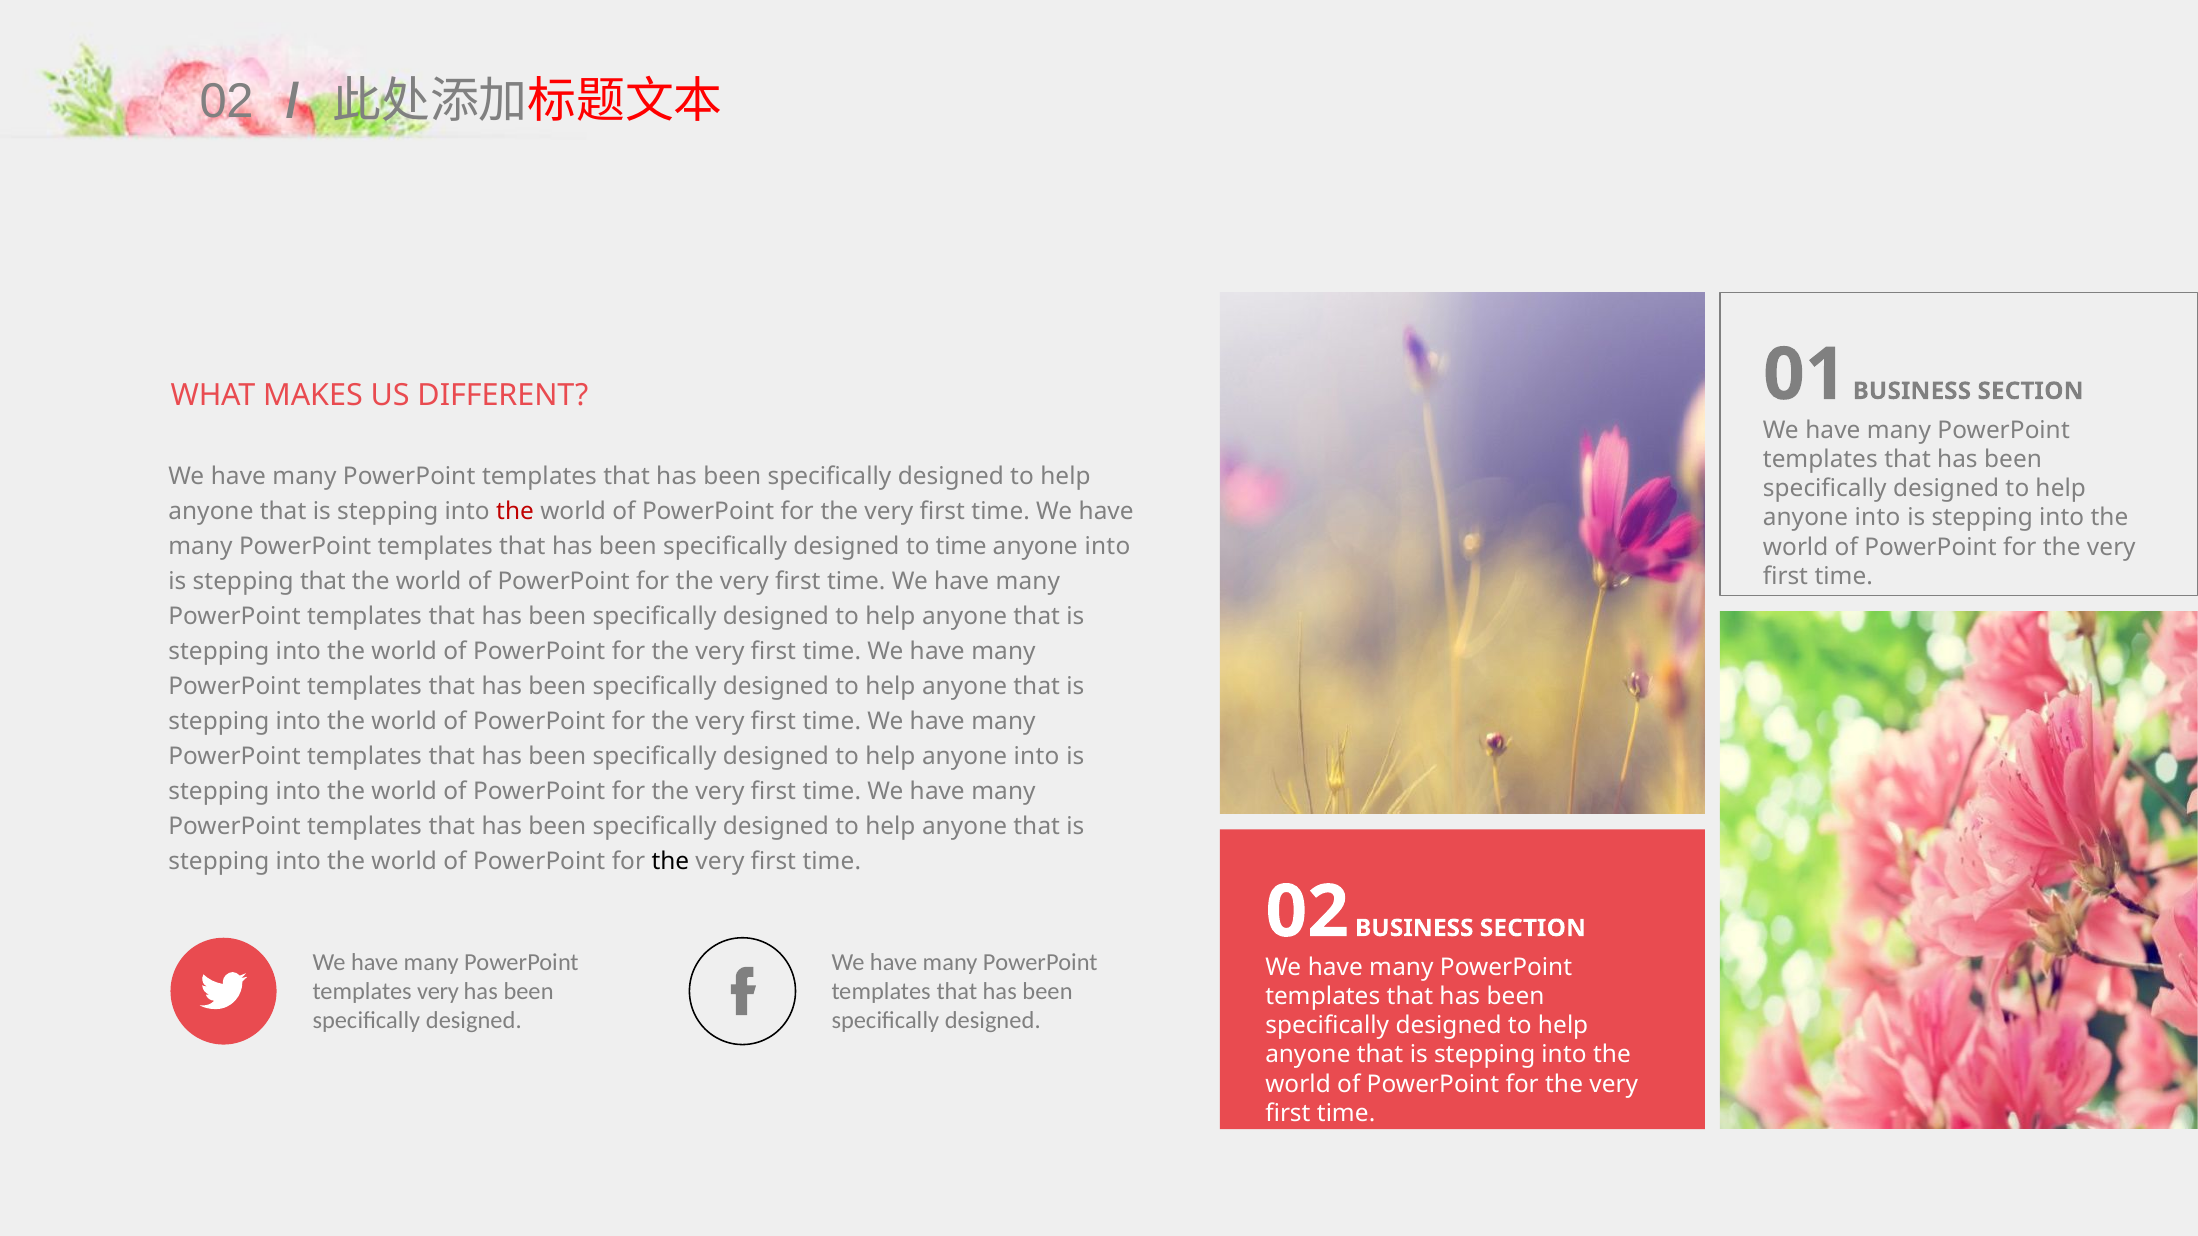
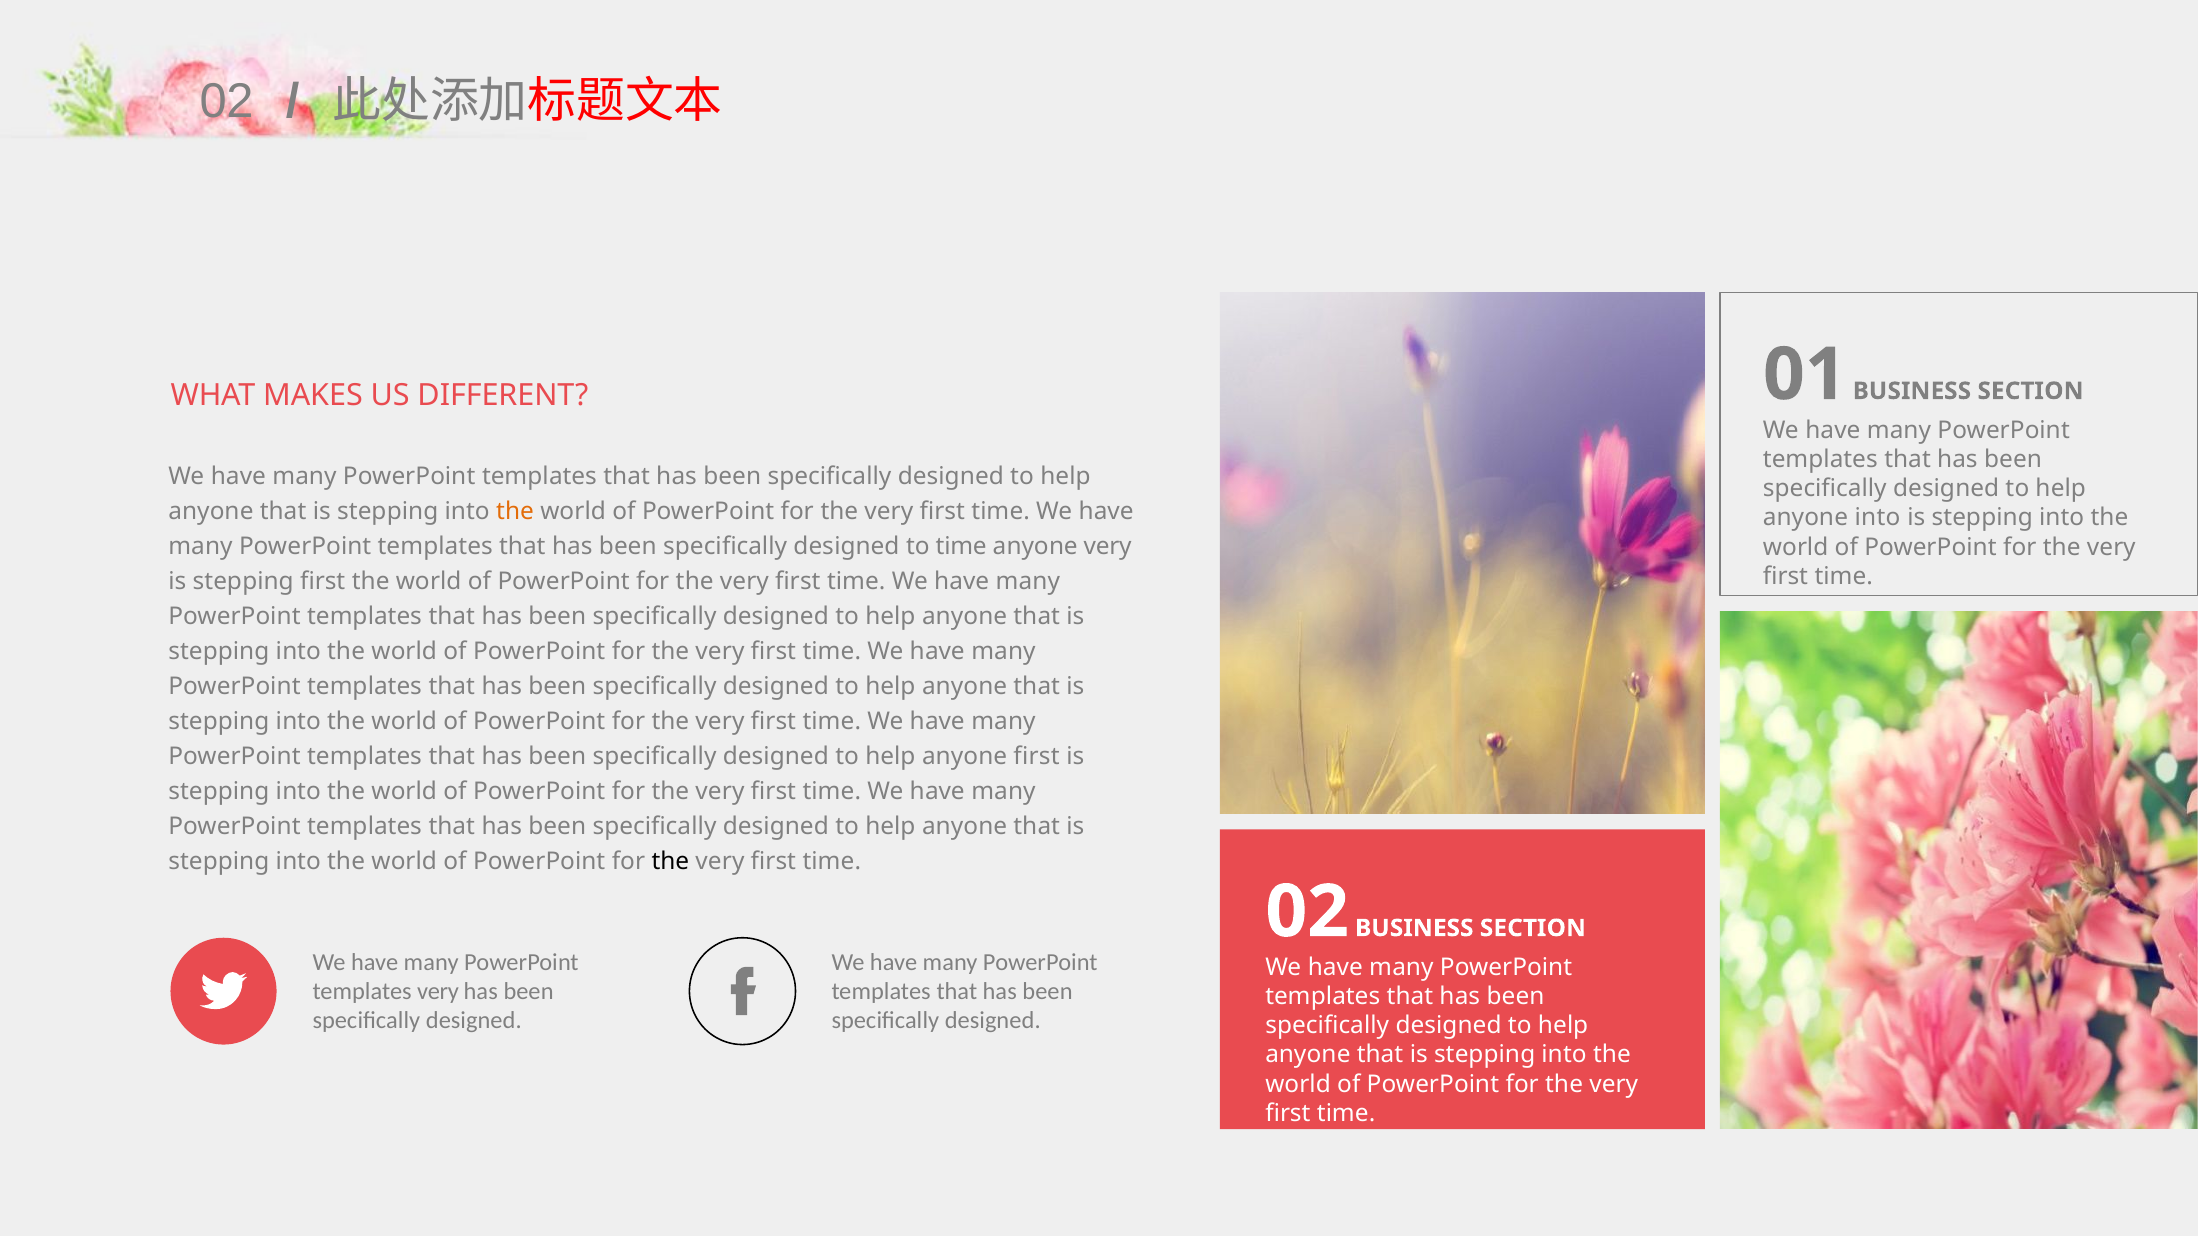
the at (515, 512) colour: red -> orange
into at (1107, 547): into -> very
stepping that: that -> first
into at (1037, 757): into -> first
